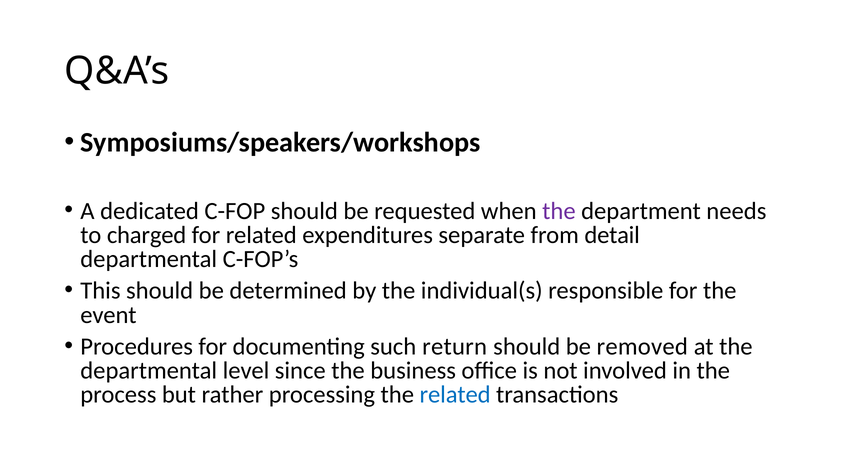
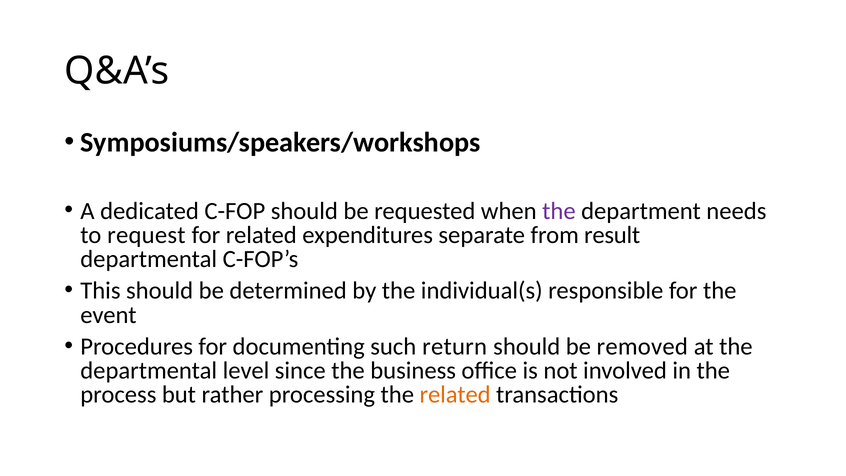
charged: charged -> request
detail: detail -> result
related at (455, 395) colour: blue -> orange
